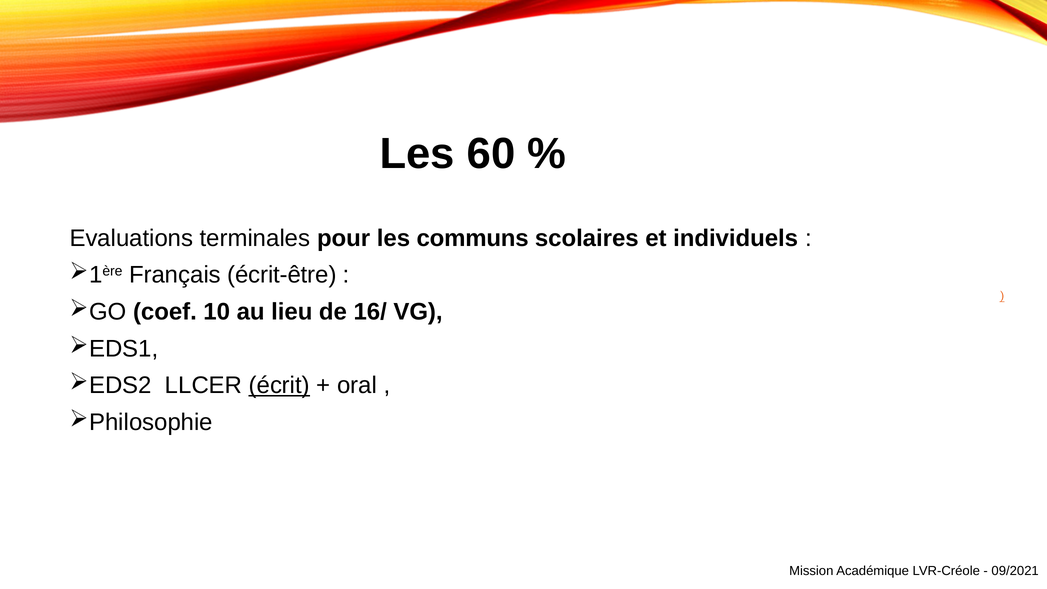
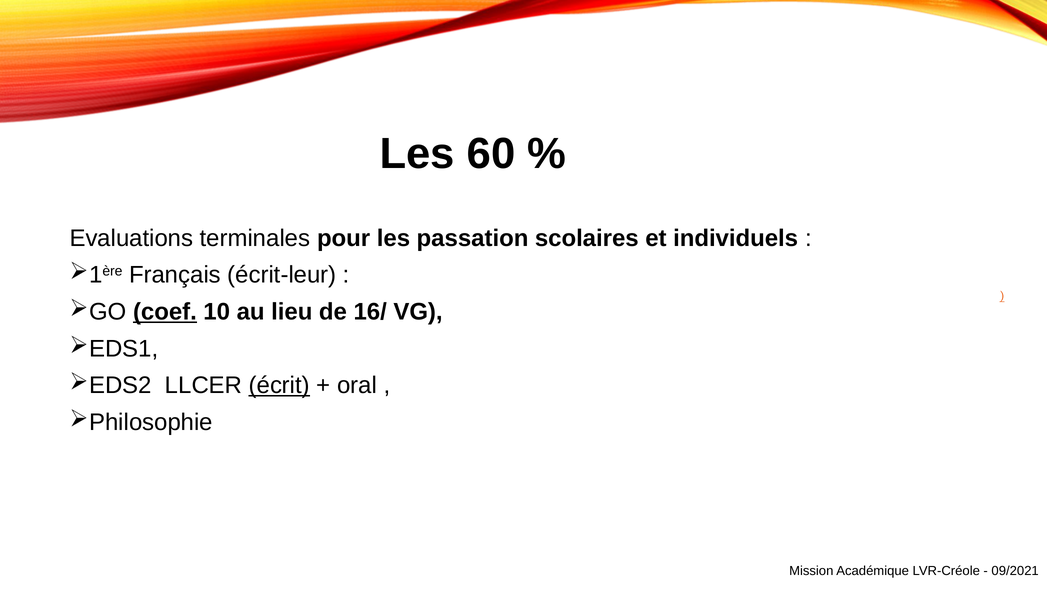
communs: communs -> passation
écrit-être: écrit-être -> écrit-leur
coef underline: none -> present
